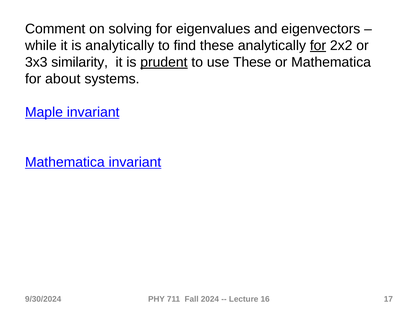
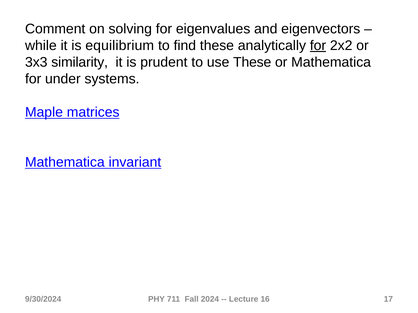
is analytically: analytically -> equilibrium
prudent underline: present -> none
about: about -> under
Maple invariant: invariant -> matrices
